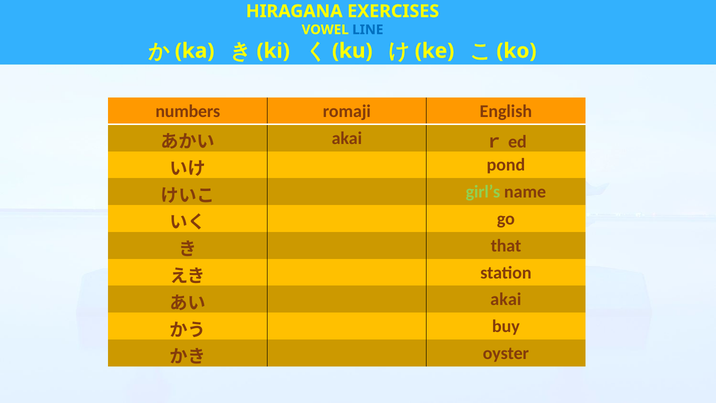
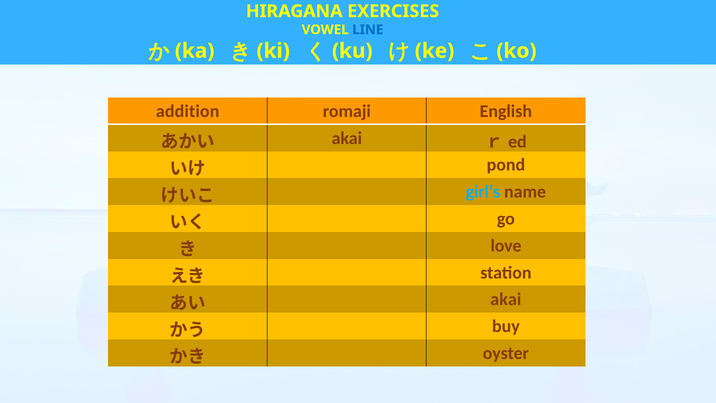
numbers: numbers -> addition
girl’s colour: light green -> light blue
that: that -> love
